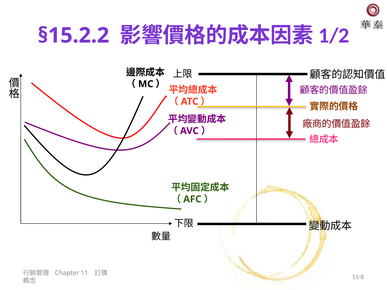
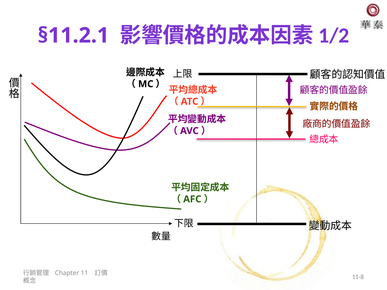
§15.2.2: §15.2.2 -> §11.2.1
